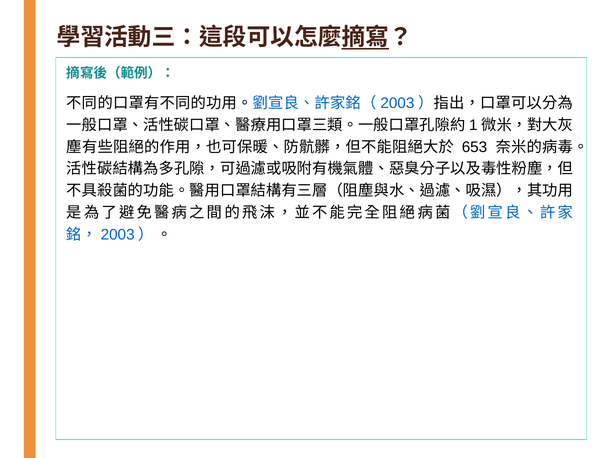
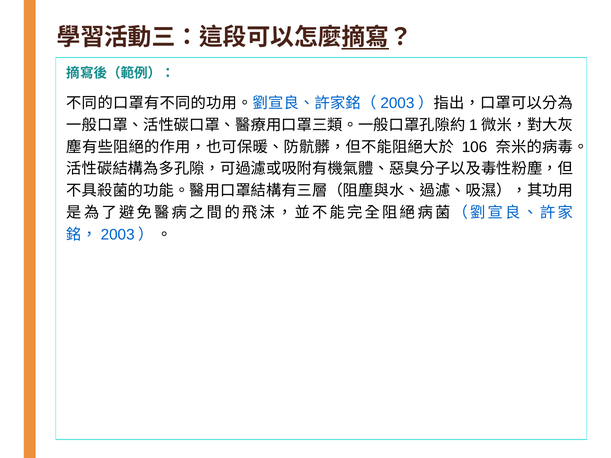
653: 653 -> 106
